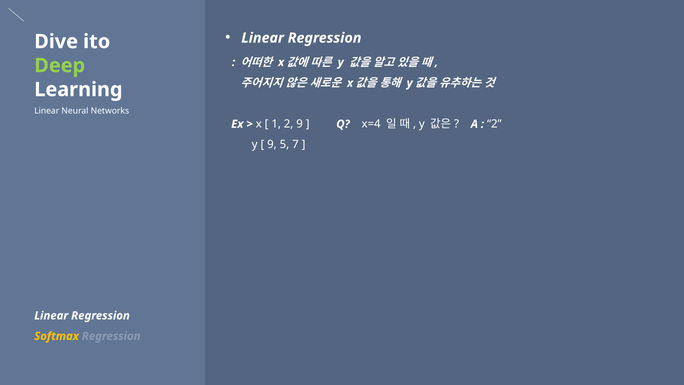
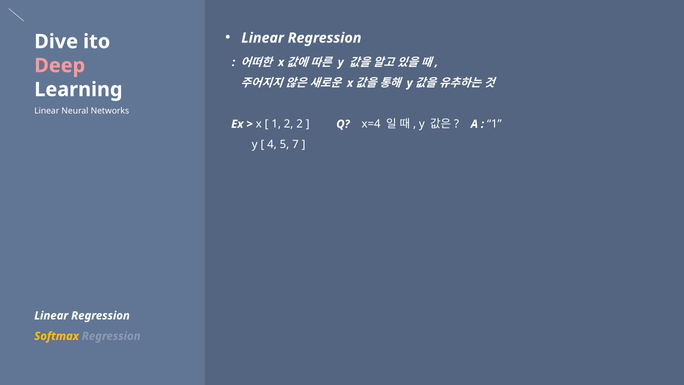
Deep colour: light green -> pink
2 9: 9 -> 2
2 at (494, 124): 2 -> 1
9 at (272, 145): 9 -> 4
